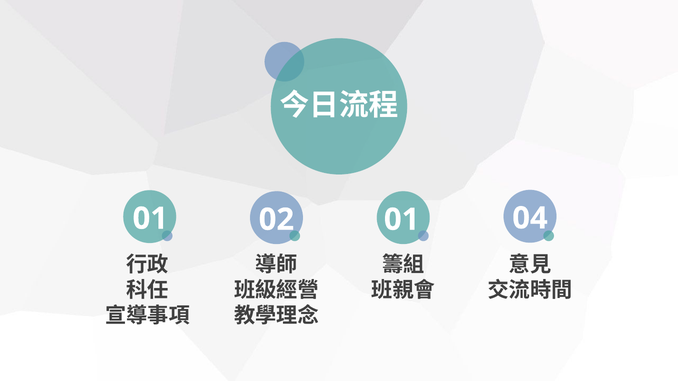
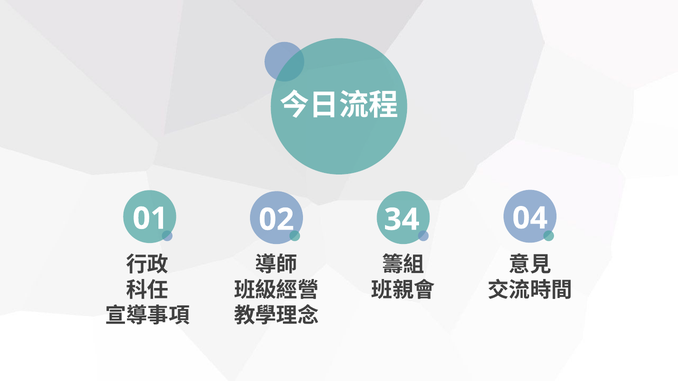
02 01: 01 -> 34
